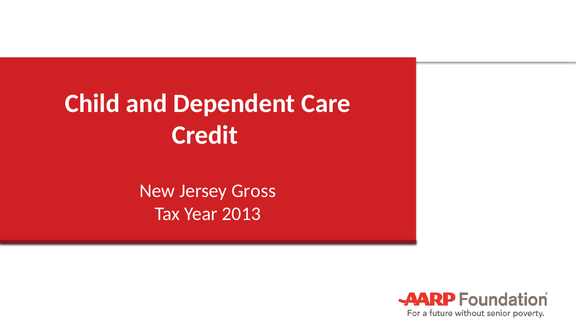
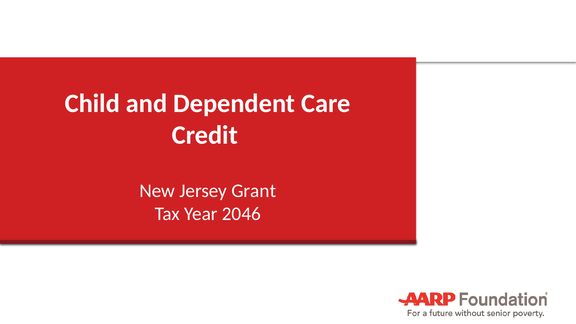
Gross: Gross -> Grant
2013: 2013 -> 2046
